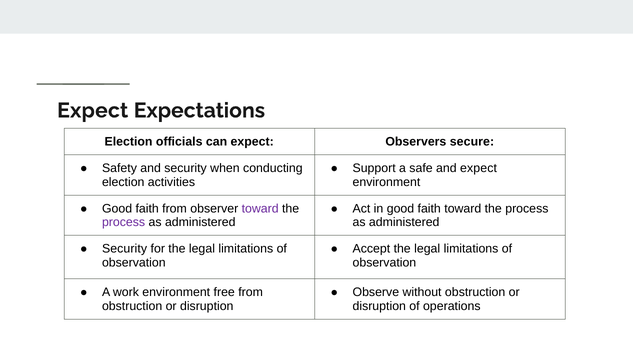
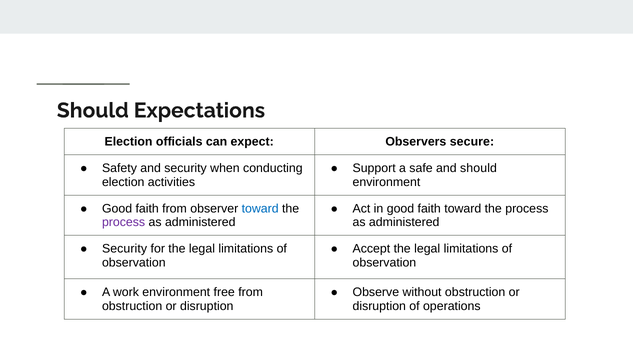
Expect at (93, 110): Expect -> Should
and expect: expect -> should
toward at (260, 209) colour: purple -> blue
